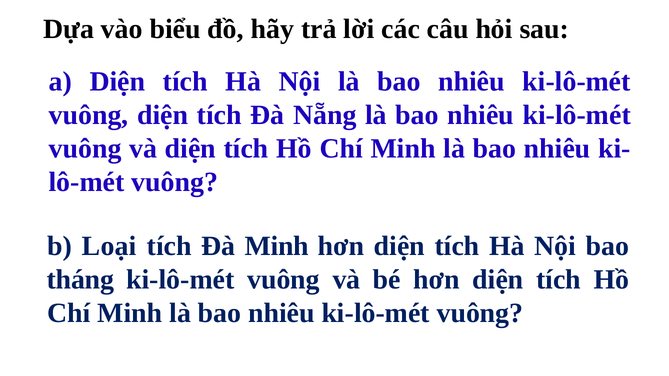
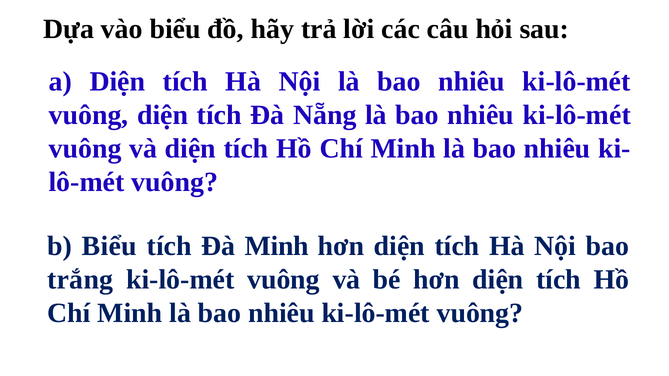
b Loại: Loại -> Biểu
tháng: tháng -> trắng
